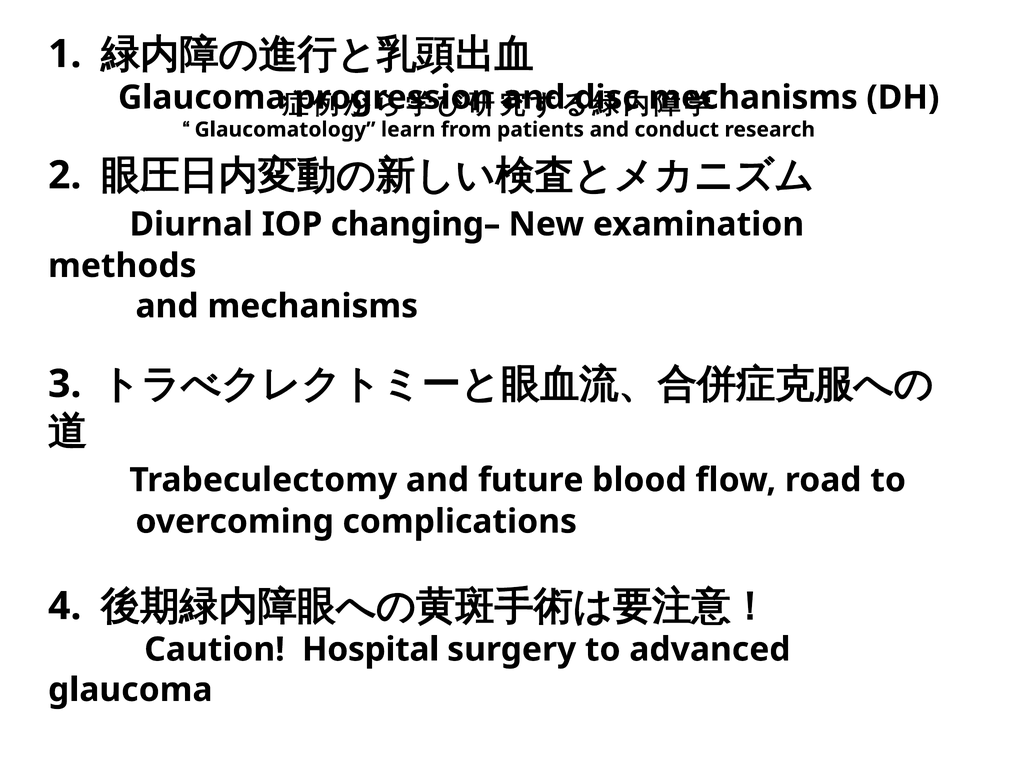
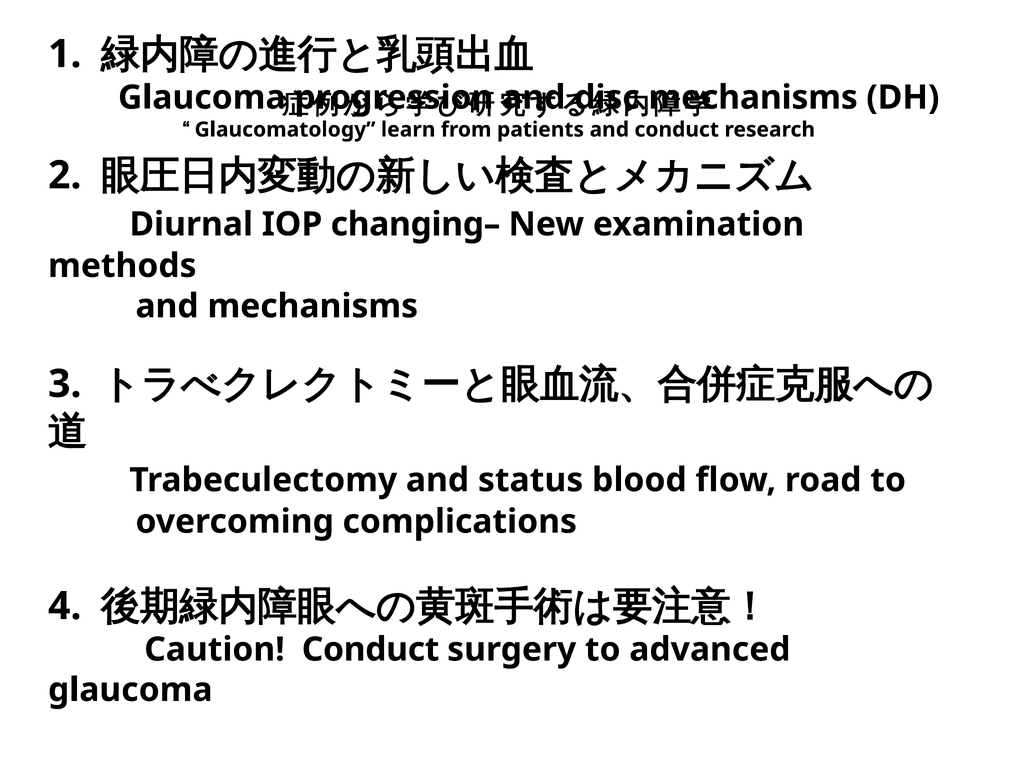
future: future -> status
Caution Hospital: Hospital -> Conduct
